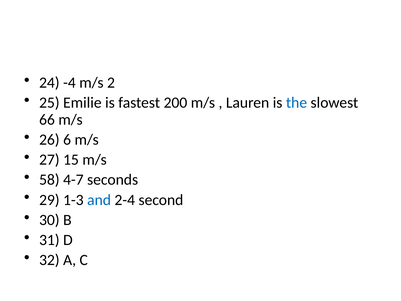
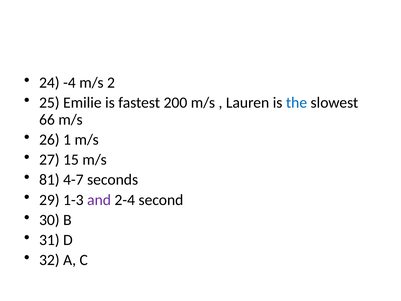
6: 6 -> 1
58: 58 -> 81
and colour: blue -> purple
